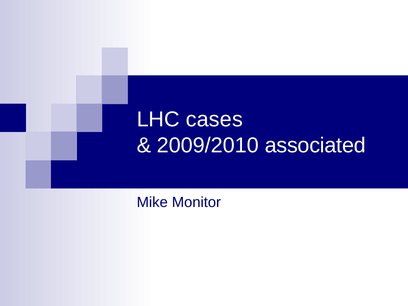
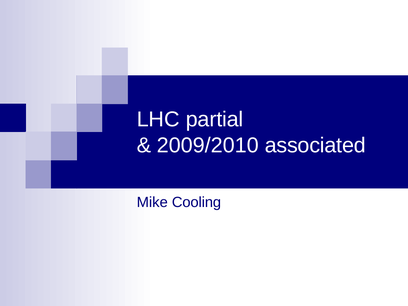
cases: cases -> partial
Monitor: Monitor -> Cooling
